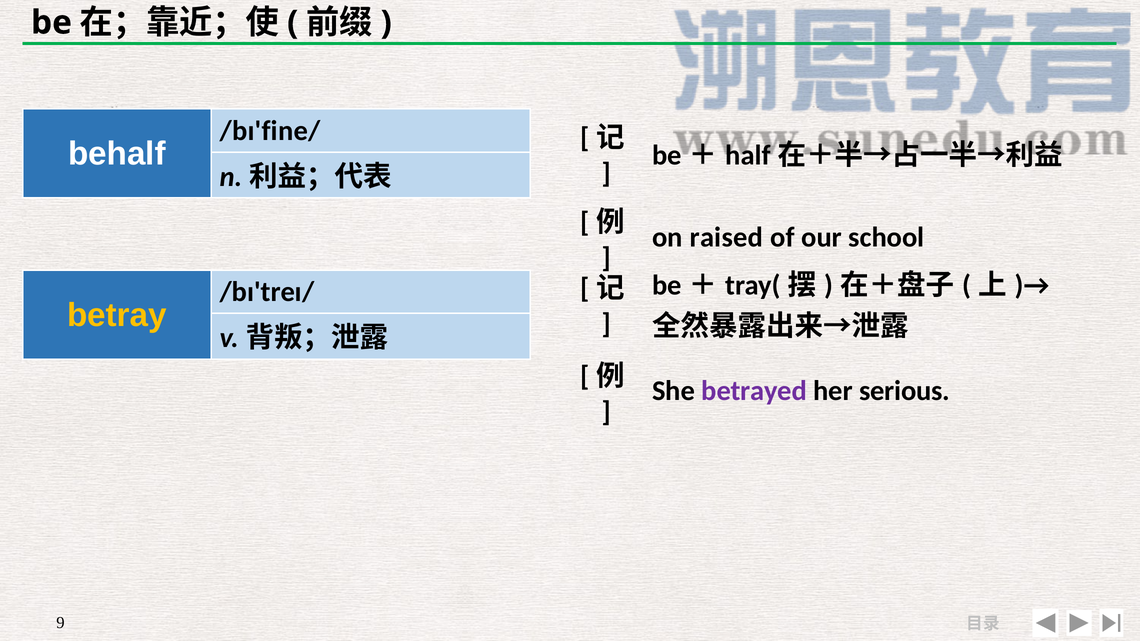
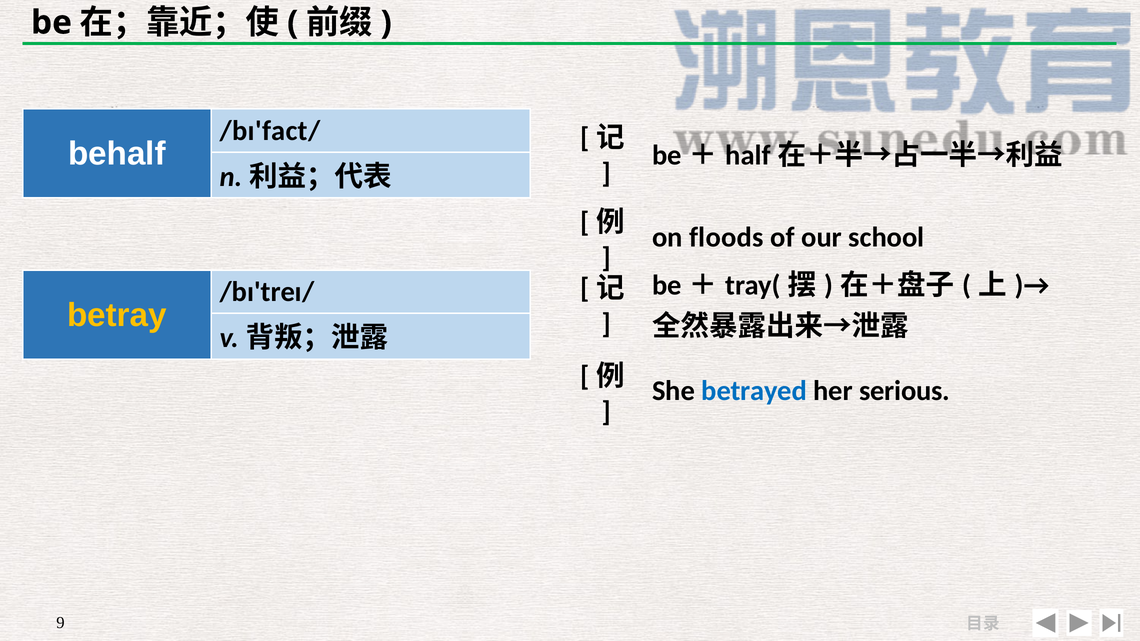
/bɪ'fine/: /bɪ'fine/ -> /bɪ'fact/
raised: raised -> floods
betrayed colour: purple -> blue
